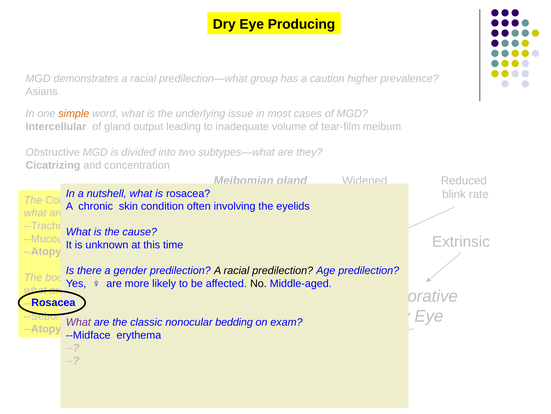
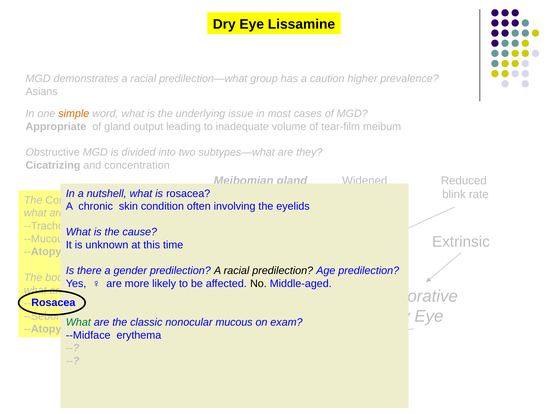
Producing: Producing -> Lissamine
Intercellular: Intercellular -> Appropriate
What at (78, 322) colour: purple -> green
bedding: bedding -> mucous
